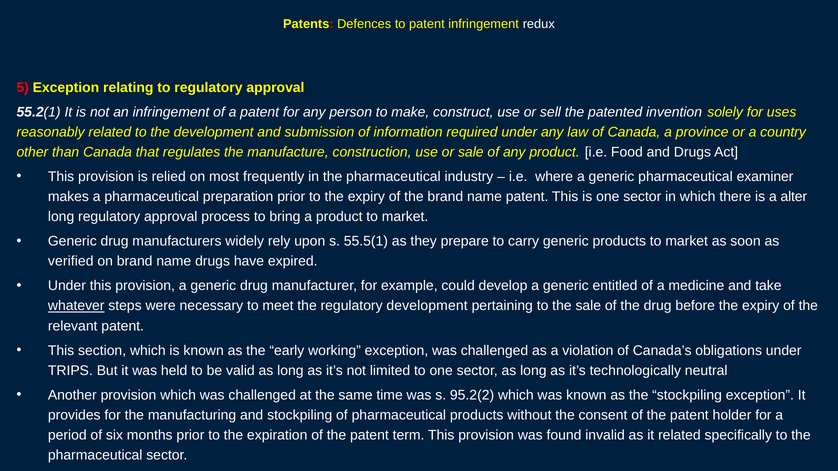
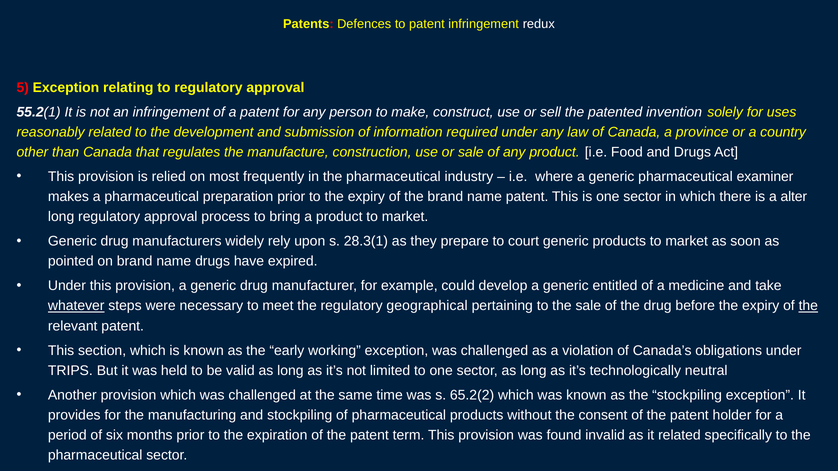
55.5(1: 55.5(1 -> 28.3(1
carry: carry -> court
verified: verified -> pointed
regulatory development: development -> geographical
the at (808, 306) underline: none -> present
95.2(2: 95.2(2 -> 65.2(2
